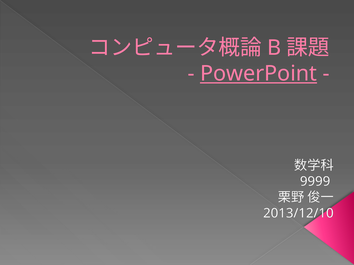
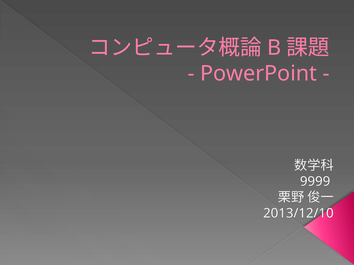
PowerPoint underline: present -> none
